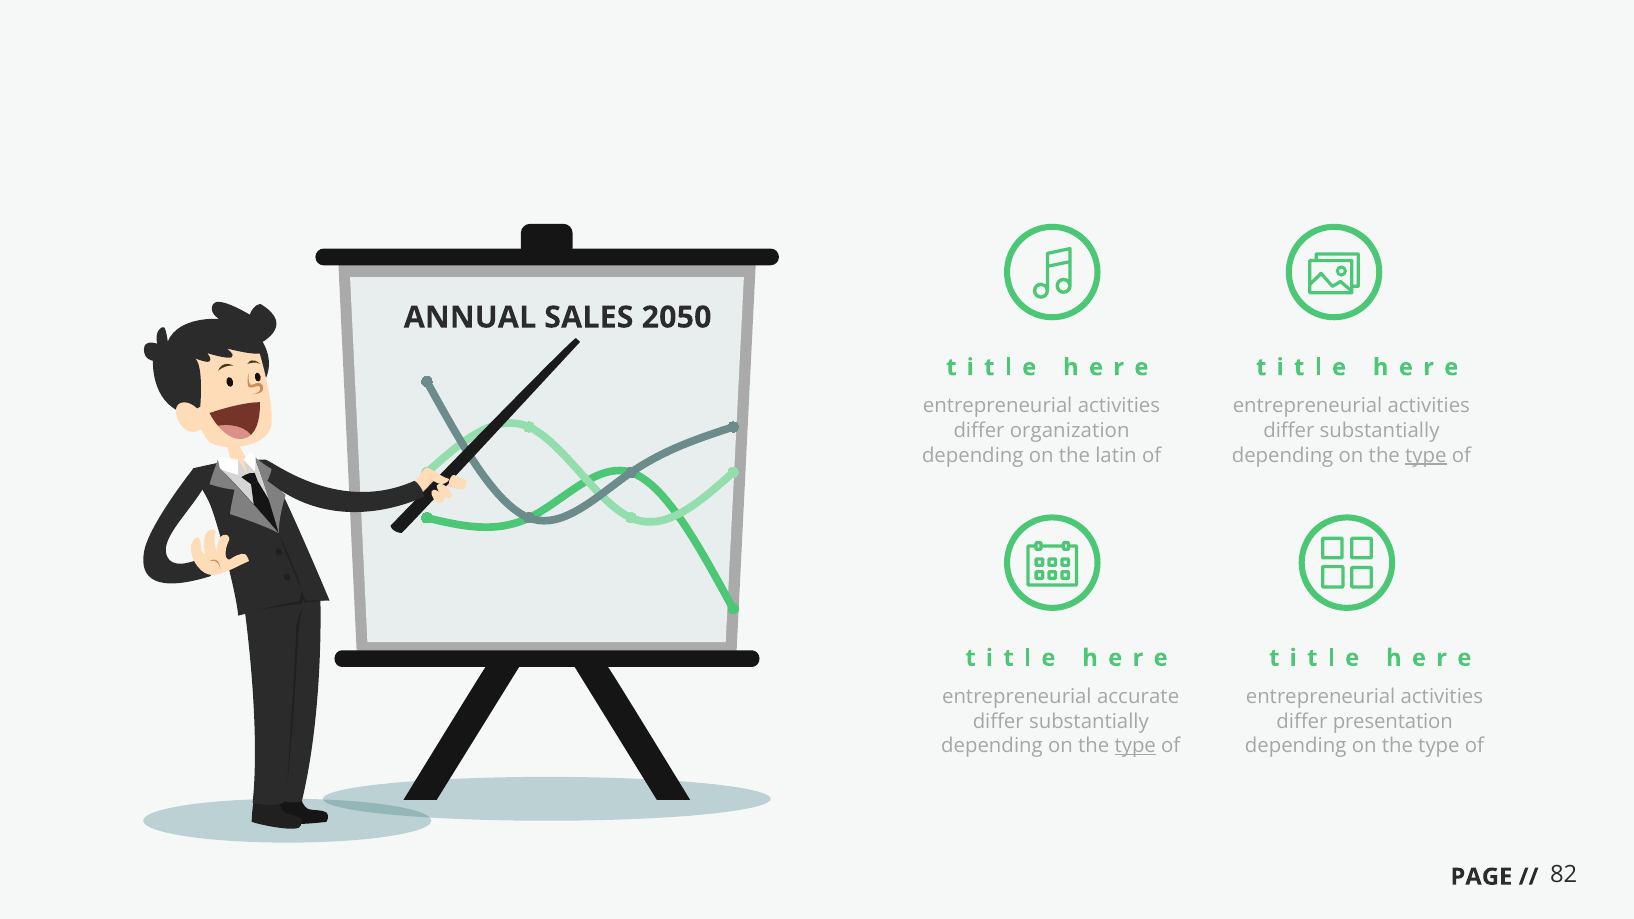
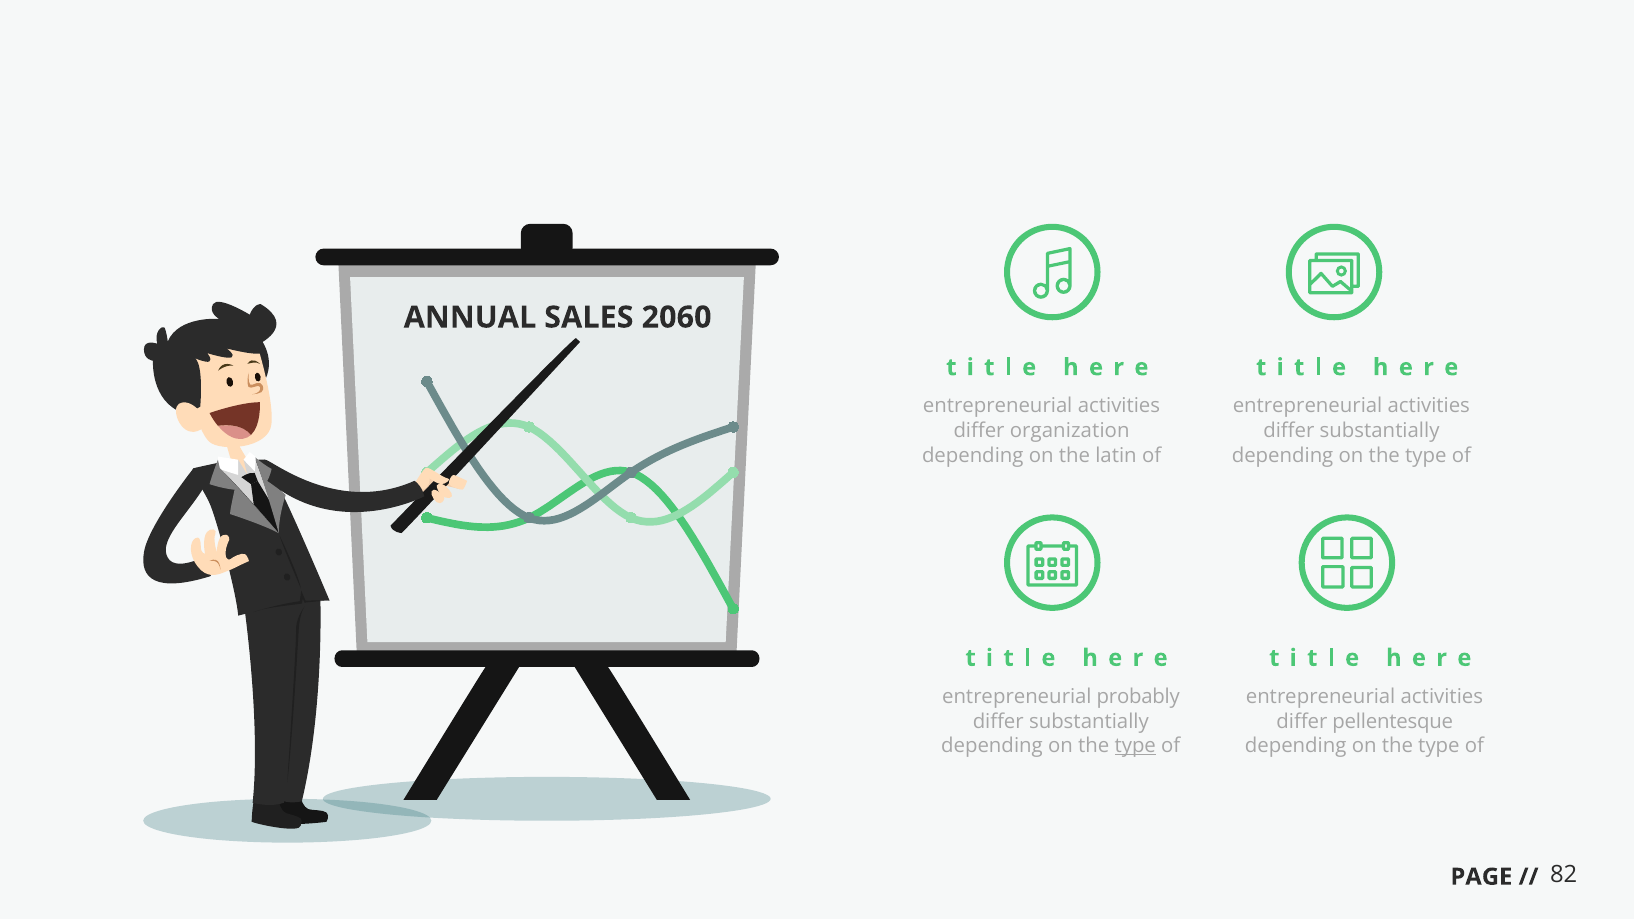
2050: 2050 -> 2060
type at (1426, 455) underline: present -> none
accurate: accurate -> probably
presentation: presentation -> pellentesque
